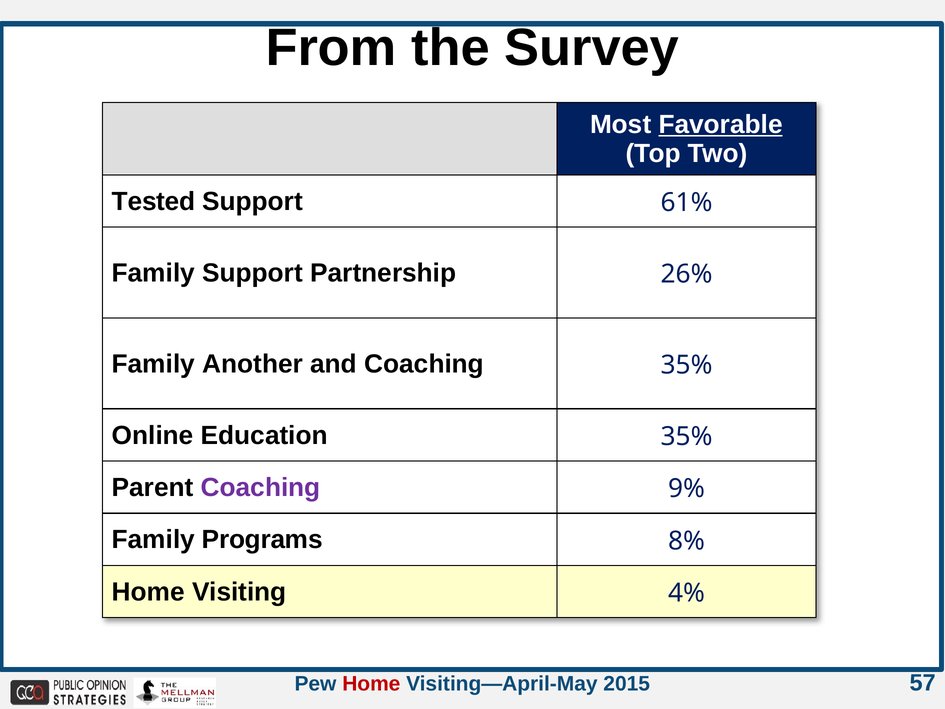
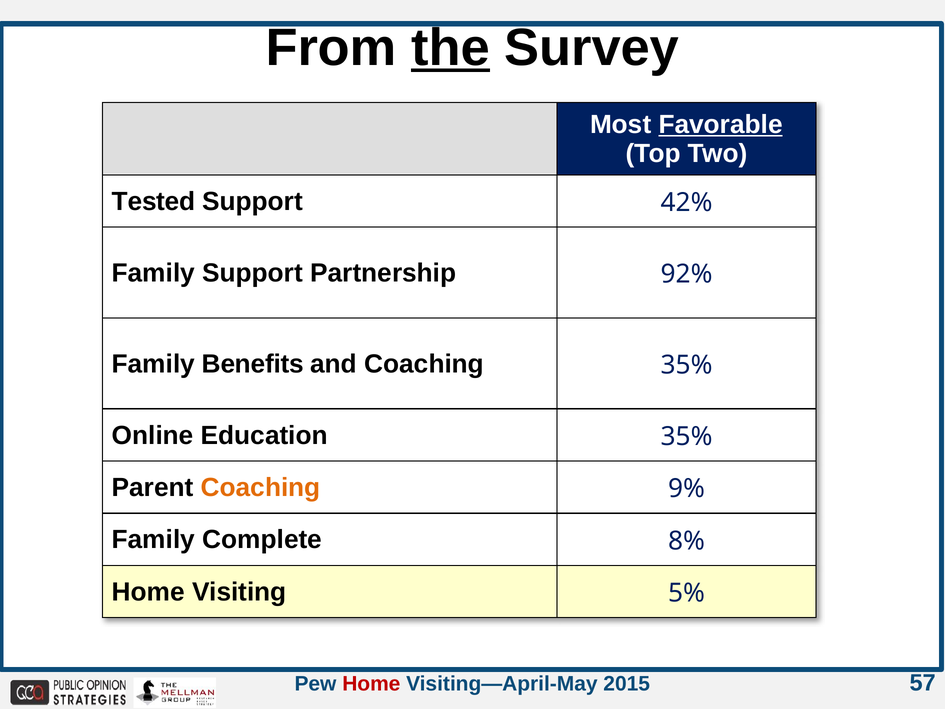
the underline: none -> present
61%: 61% -> 42%
26%: 26% -> 92%
Another: Another -> Benefits
Coaching at (261, 487) colour: purple -> orange
Programs: Programs -> Complete
4%: 4% -> 5%
